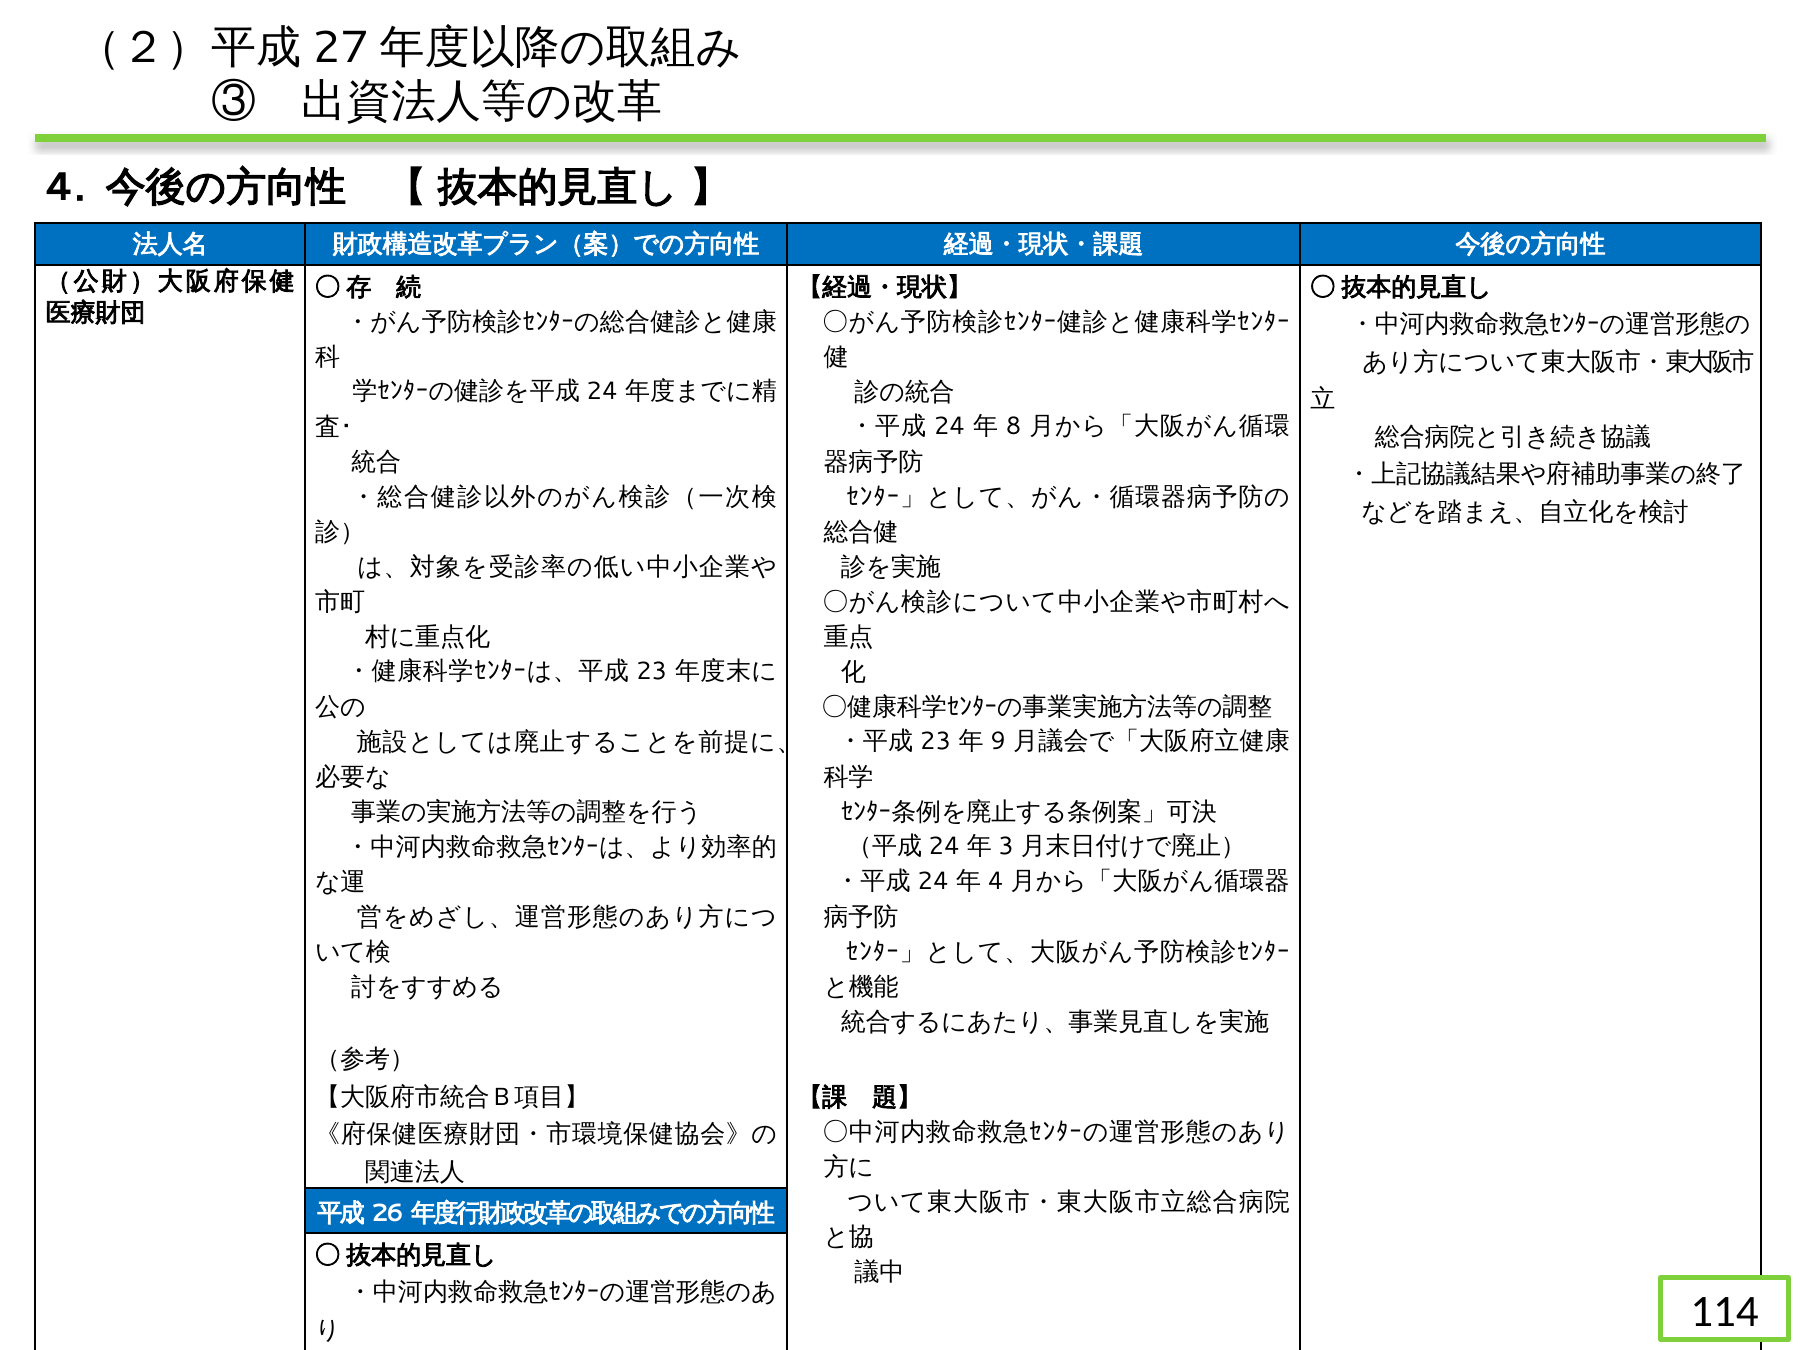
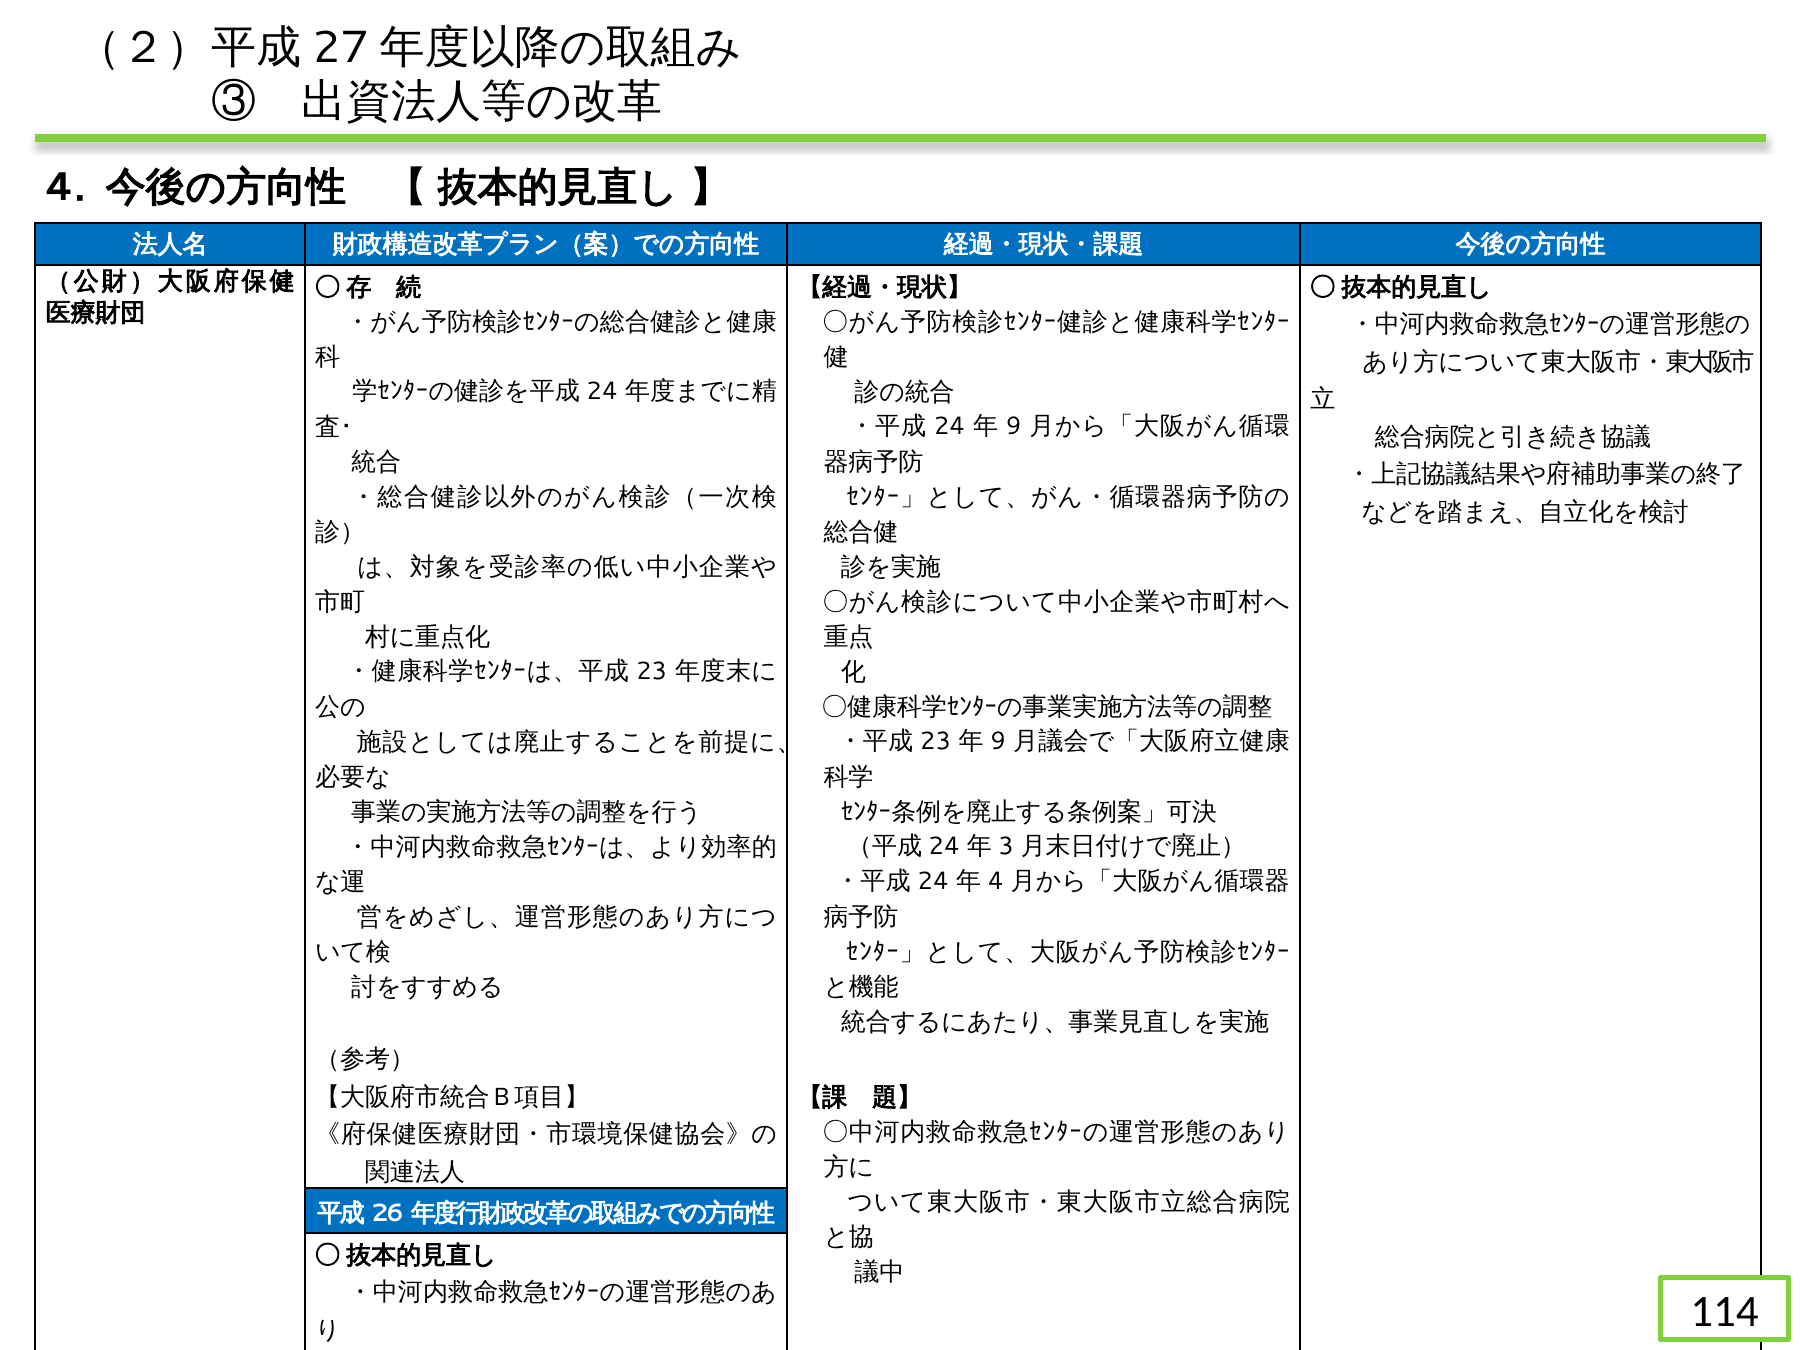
8 at (1013, 427): 8 -> 9
